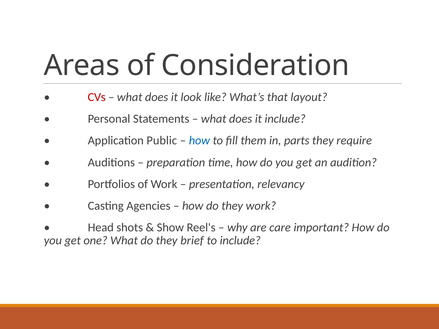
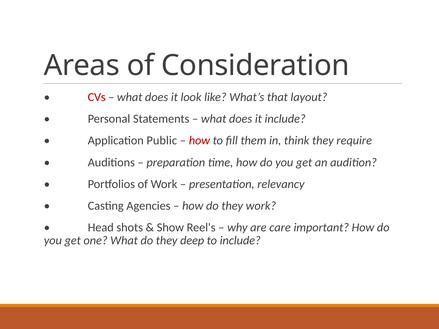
how at (199, 141) colour: blue -> red
parts: parts -> think
brief: brief -> deep
